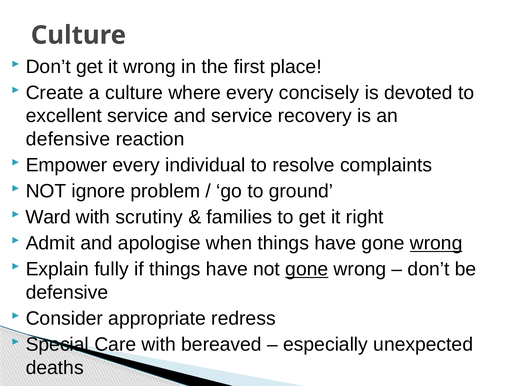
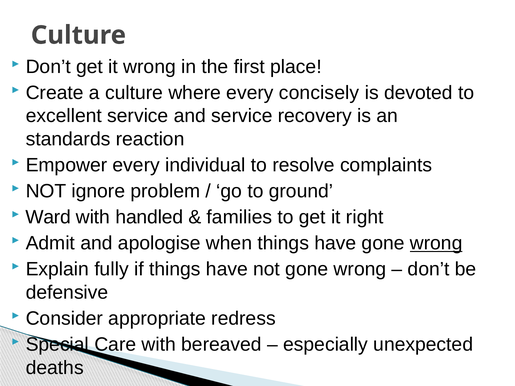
defensive at (68, 139): defensive -> standards
scrutiny: scrutiny -> handled
gone at (307, 269) underline: present -> none
